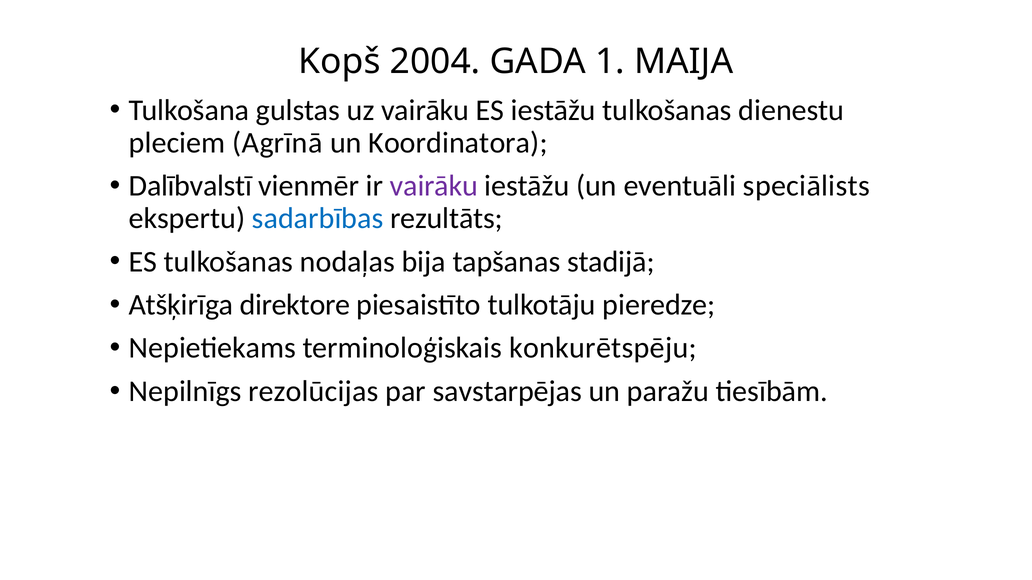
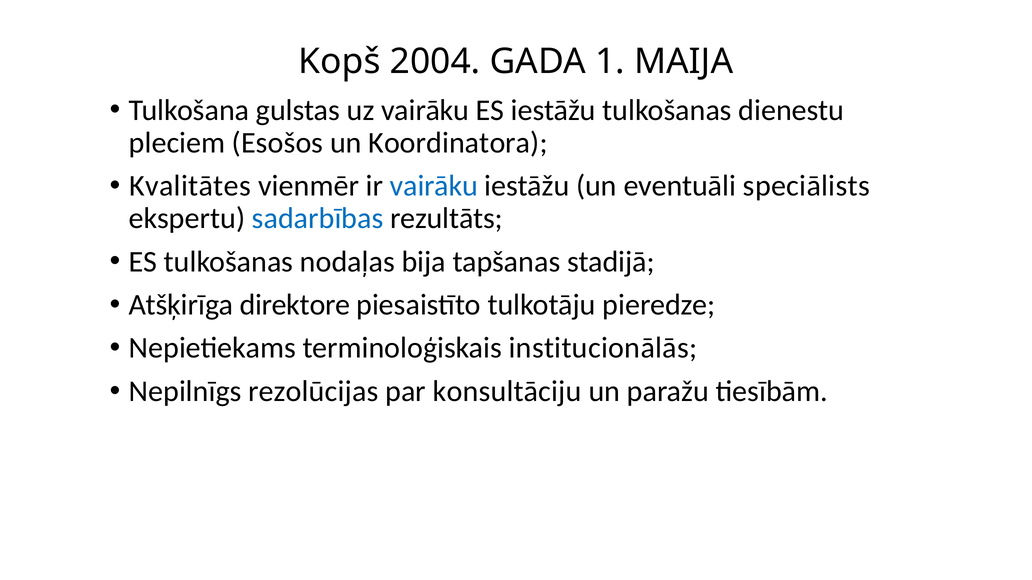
Agrīnā: Agrīnā -> Esošos
Dalībvalstī: Dalībvalstī -> Kvalitātes
vairāku at (434, 186) colour: purple -> blue
konkurētspēju: konkurētspēju -> institucionālās
savstarpējas: savstarpējas -> konsultāciju
